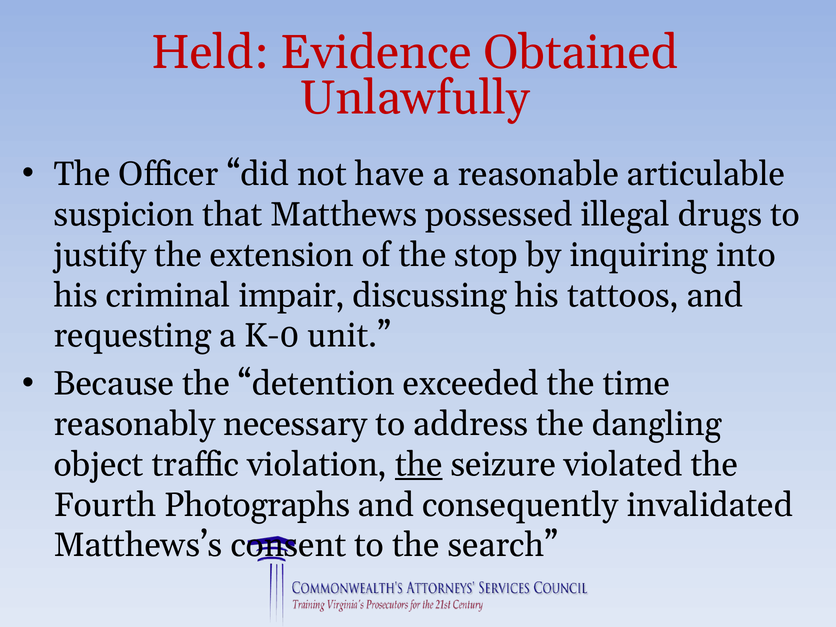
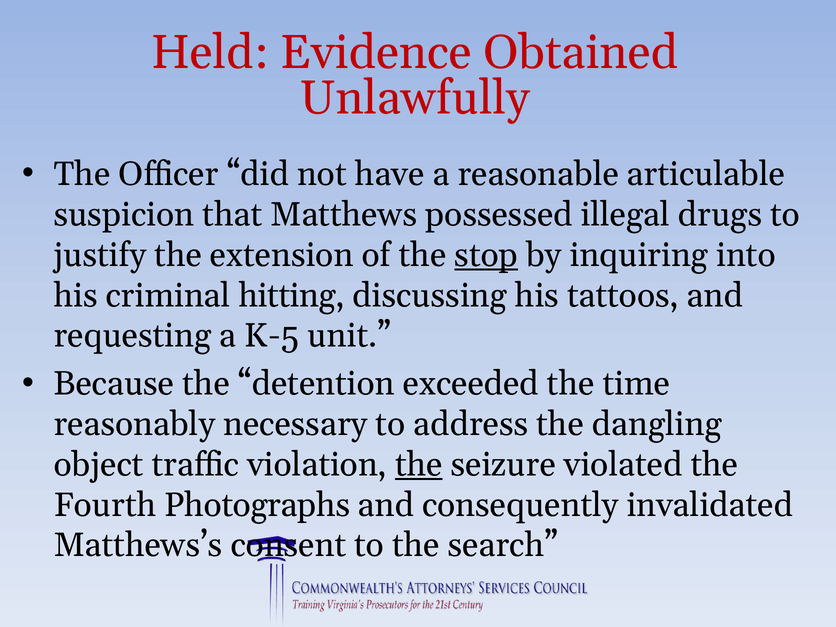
stop underline: none -> present
impair: impair -> hitting
K-0: K-0 -> K-5
